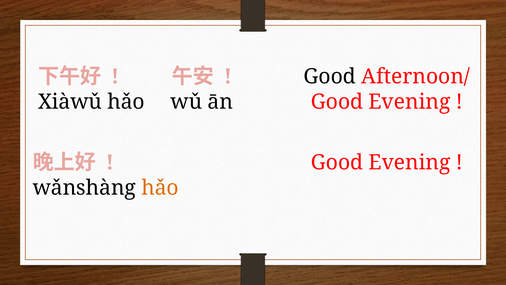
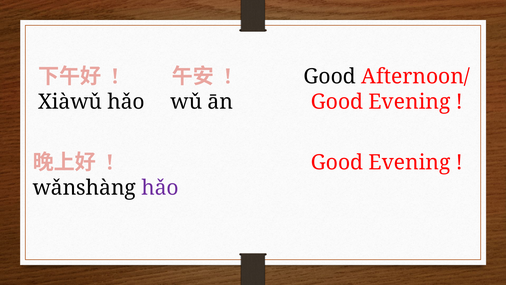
hǎo at (160, 188) colour: orange -> purple
